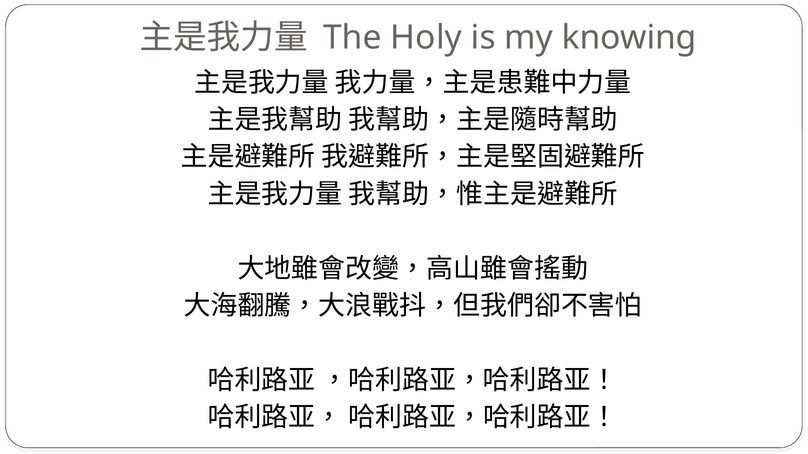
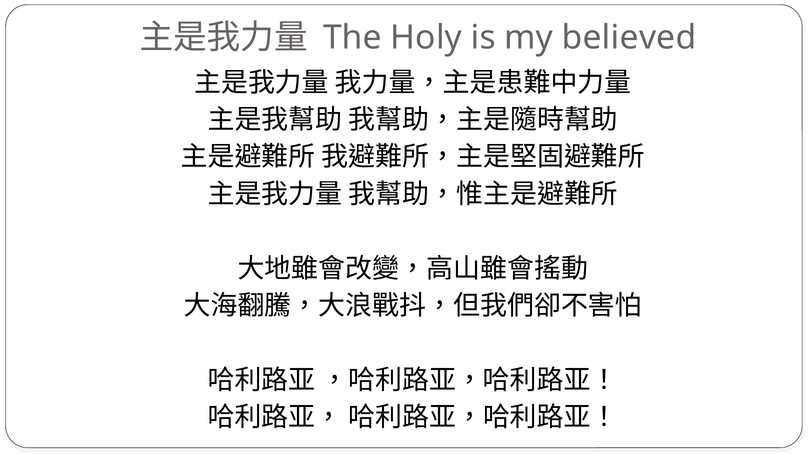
knowing: knowing -> believed
